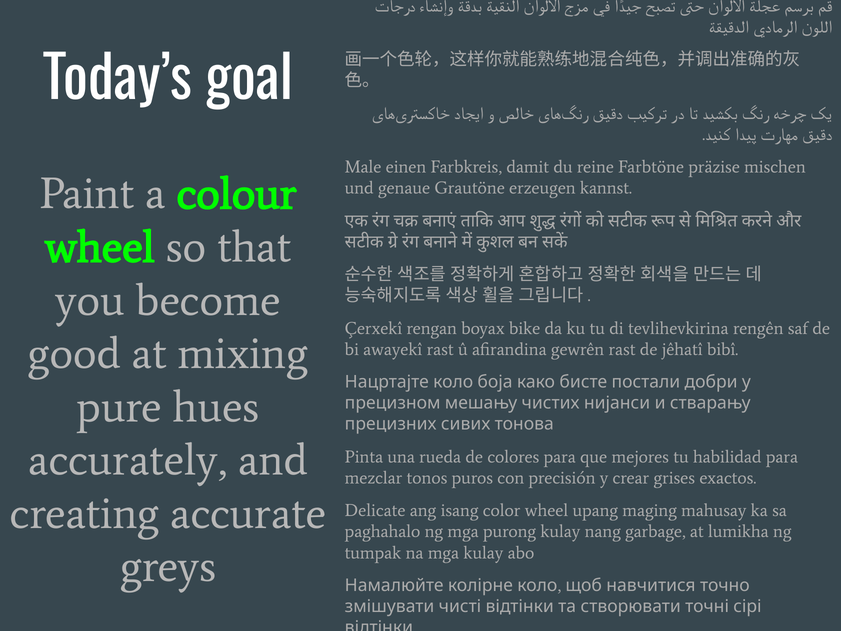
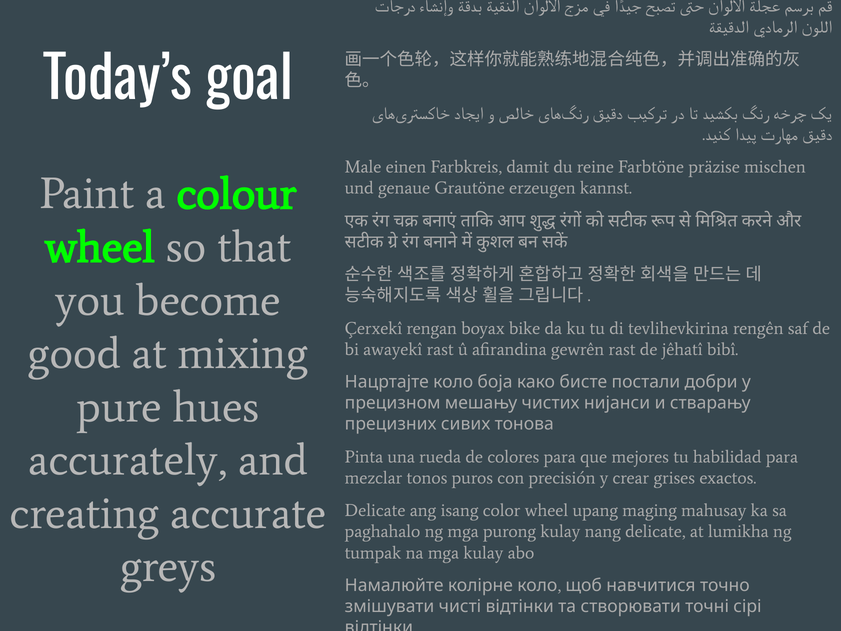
nang garbage: garbage -> delicate
